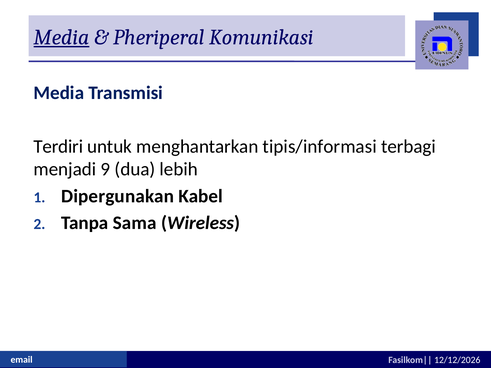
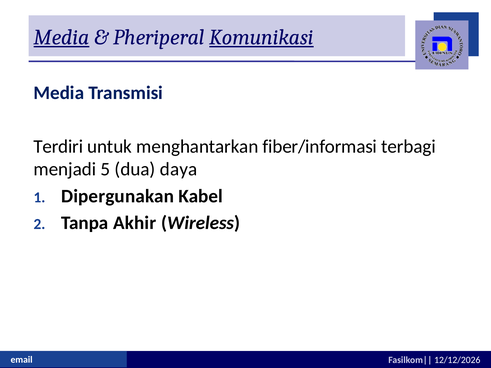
Komunikasi underline: none -> present
tipis/informasi: tipis/informasi -> fiber/informasi
9: 9 -> 5
lebih: lebih -> daya
Sama: Sama -> Akhir
